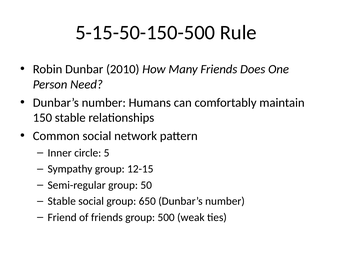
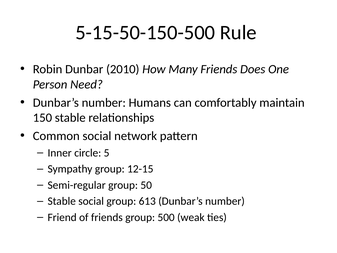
650: 650 -> 613
